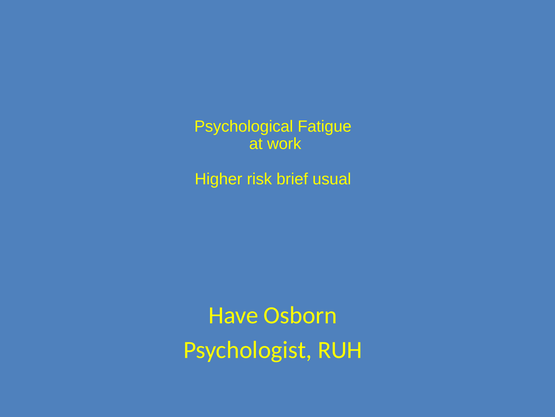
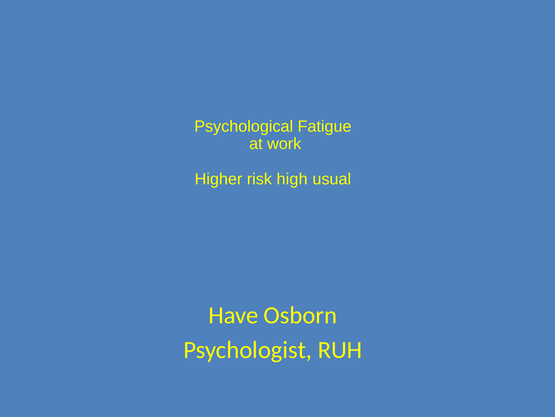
brief: brief -> high
